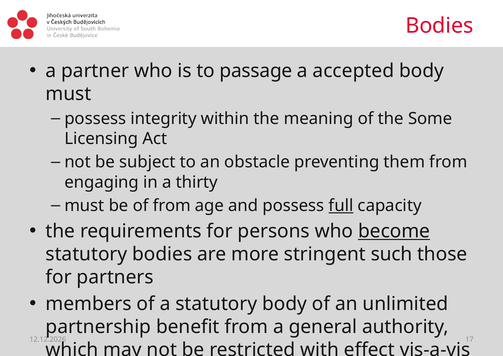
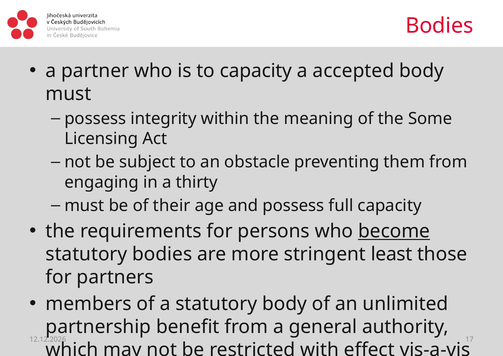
to passage: passage -> capacity
of from: from -> their
full underline: present -> none
such: such -> least
